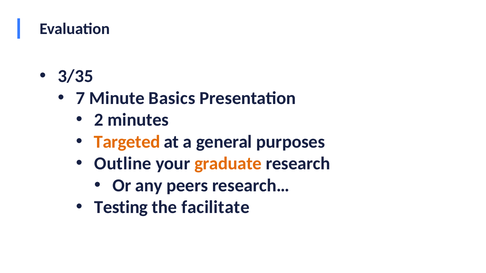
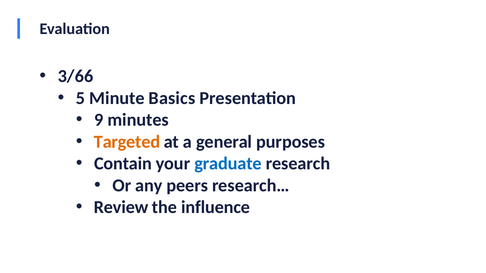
3/35: 3/35 -> 3/66
7: 7 -> 5
2: 2 -> 9
Outline: Outline -> Contain
graduate colour: orange -> blue
Testing: Testing -> Review
facilitate: facilitate -> influence
